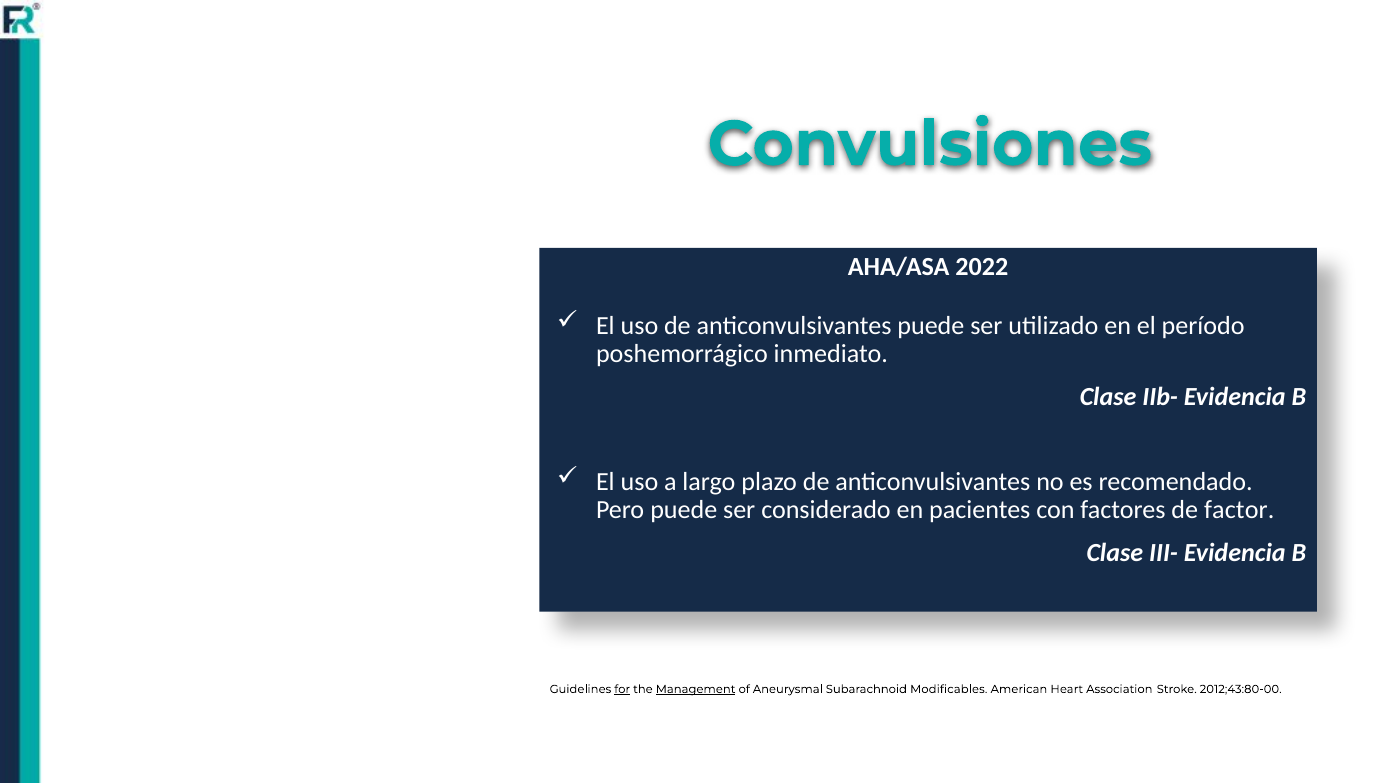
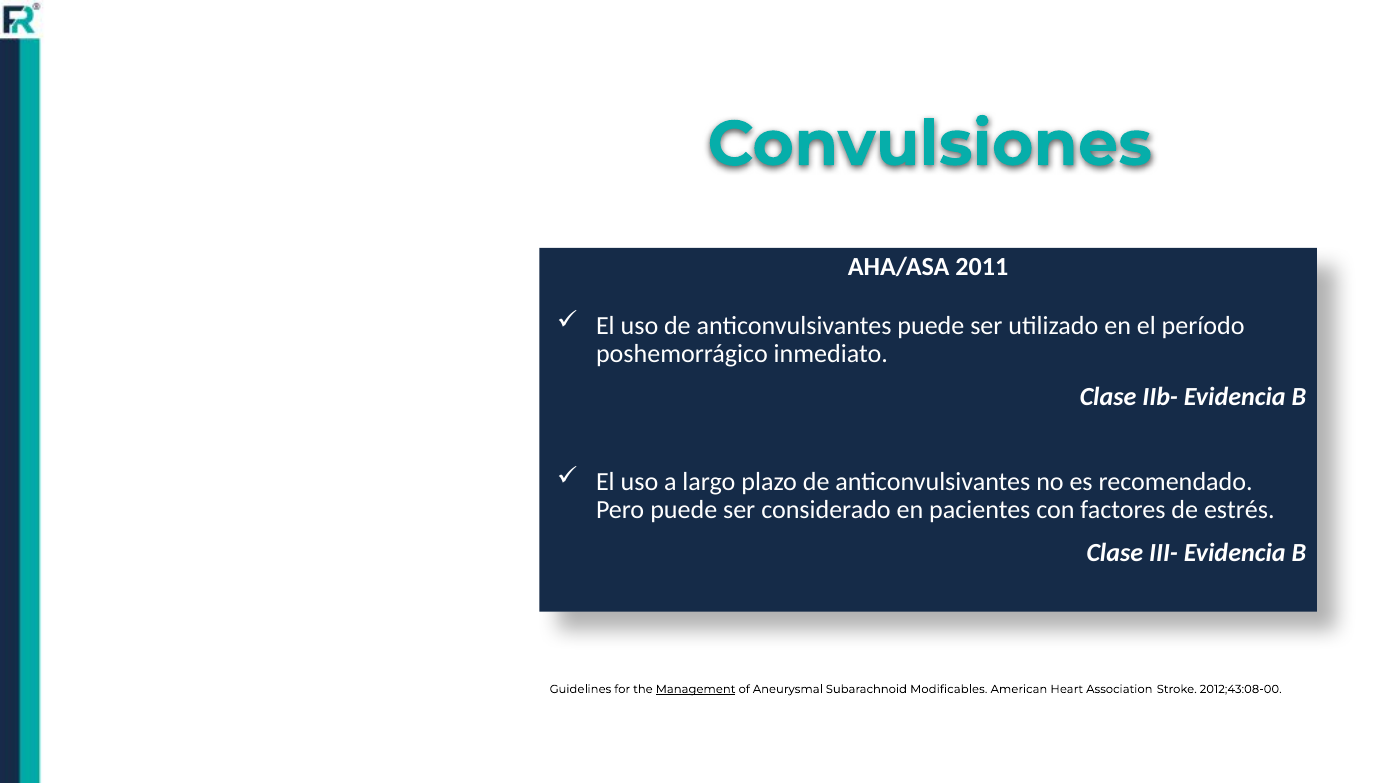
2022: 2022 -> 2011
factor: factor -> estrés
for underline: present -> none
2012;43:80-00: 2012;43:80-00 -> 2012;43:08-00
